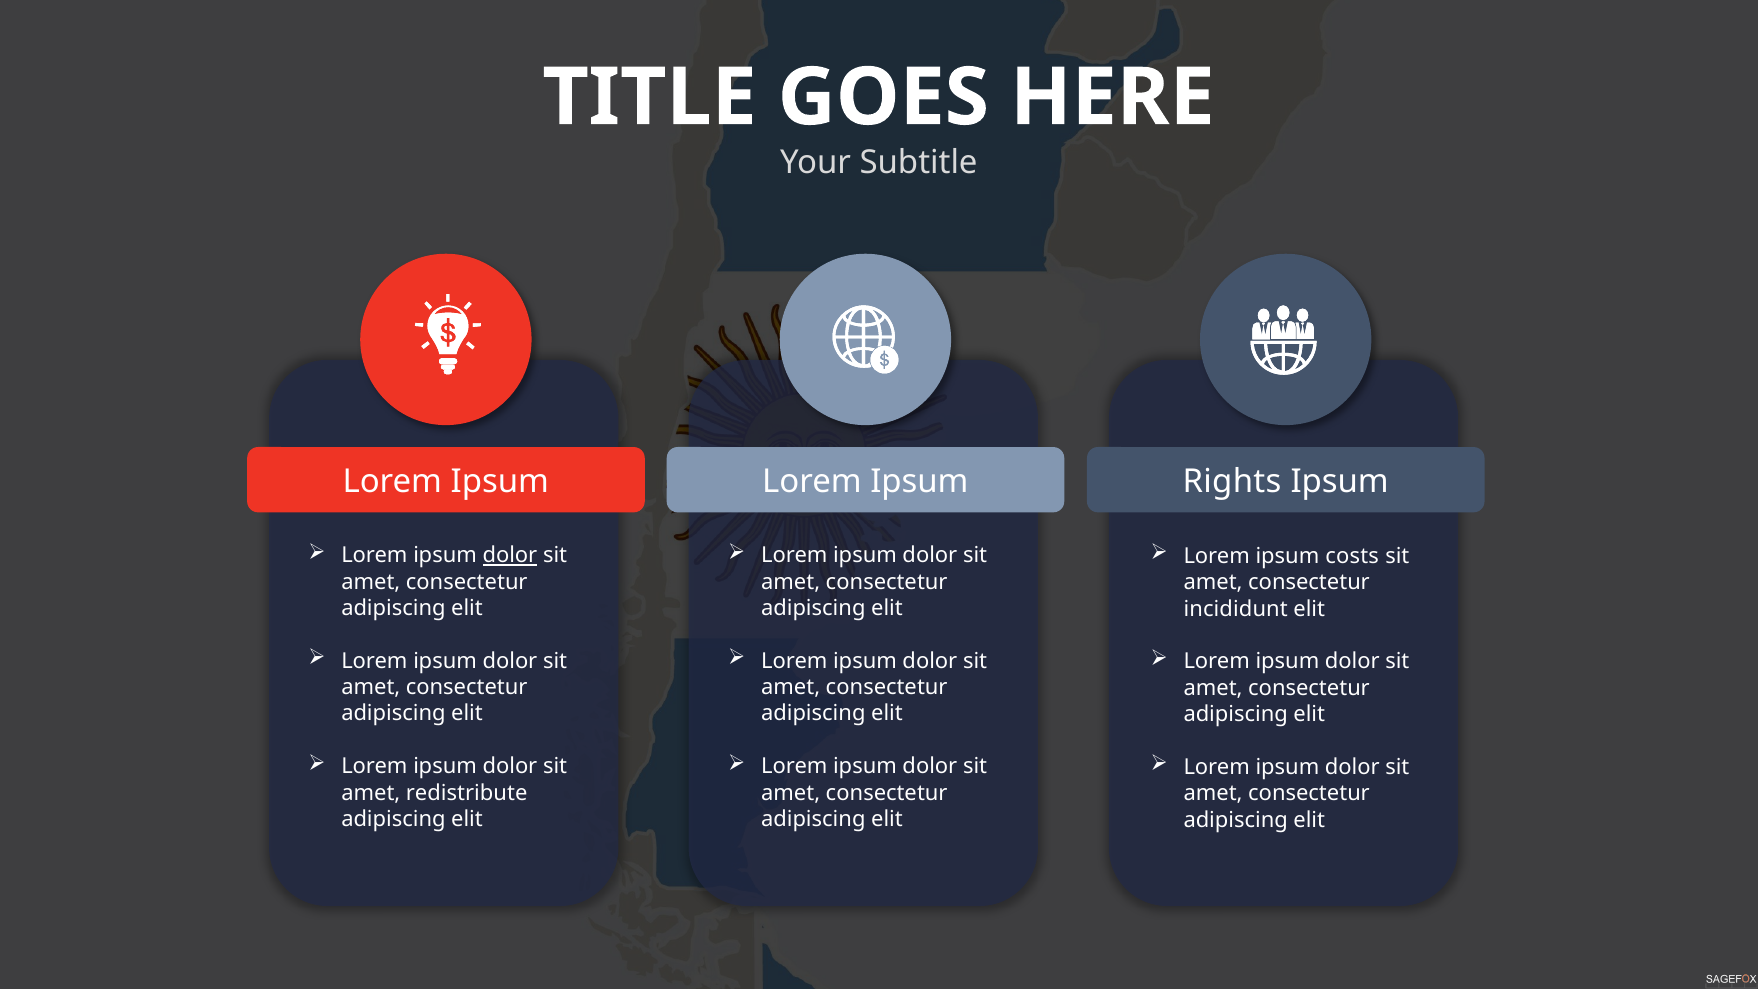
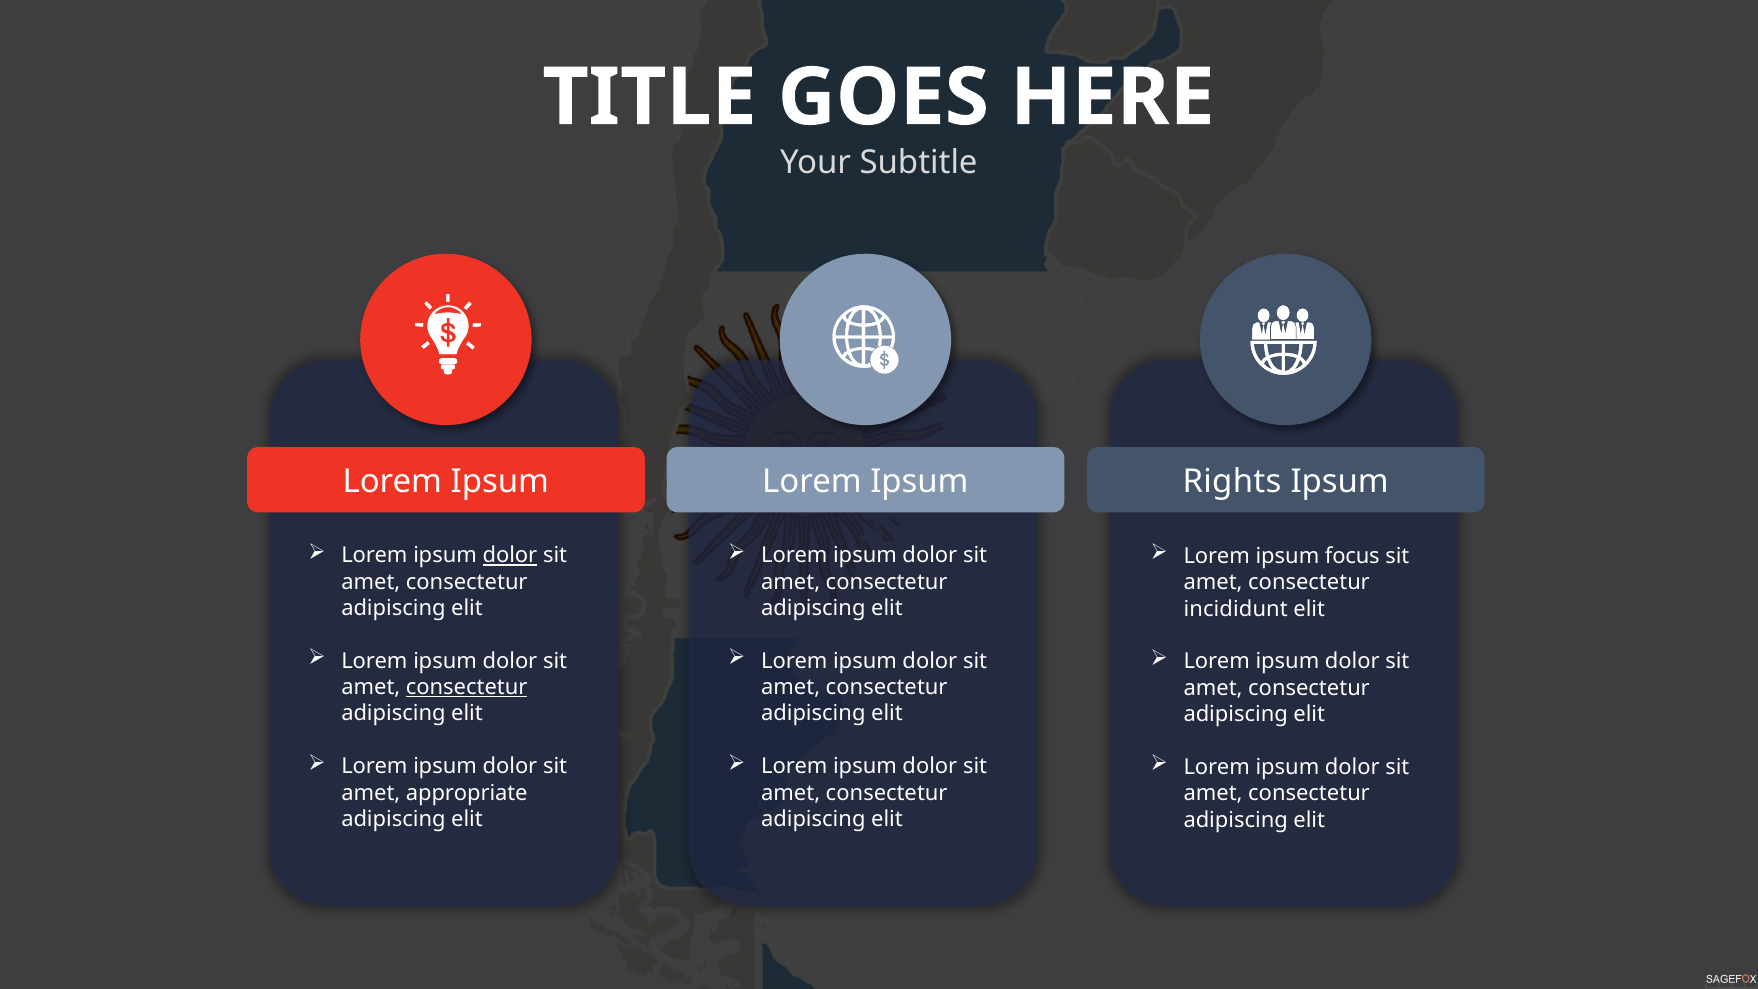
costs: costs -> focus
consectetur at (467, 687) underline: none -> present
redistribute: redistribute -> appropriate
